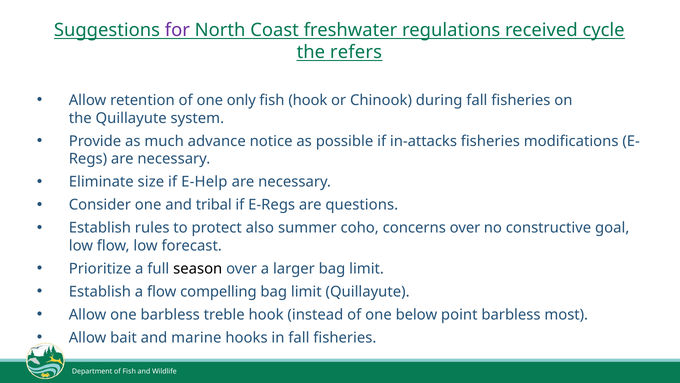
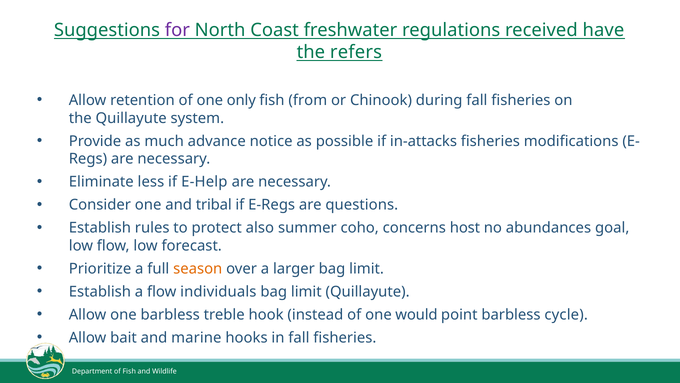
cycle: cycle -> have
fish hook: hook -> from
size: size -> less
concerns over: over -> host
constructive: constructive -> abundances
season colour: black -> orange
compelling: compelling -> individuals
below: below -> would
most: most -> cycle
